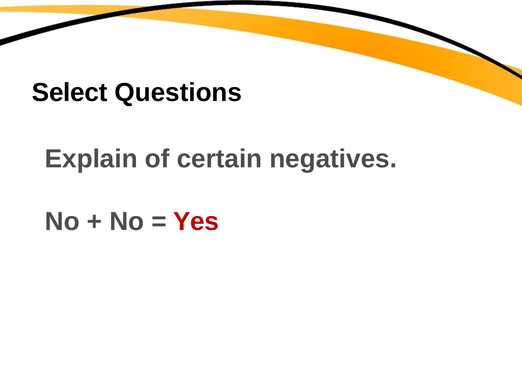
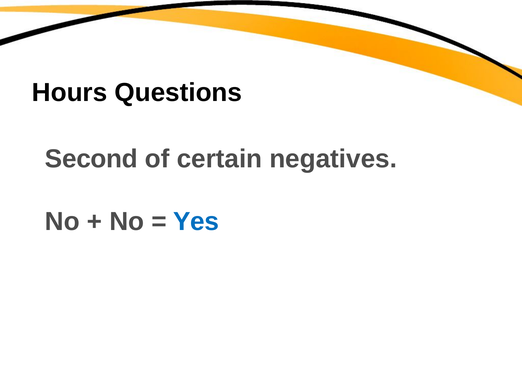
Select: Select -> Hours
Explain: Explain -> Second
Yes colour: red -> blue
